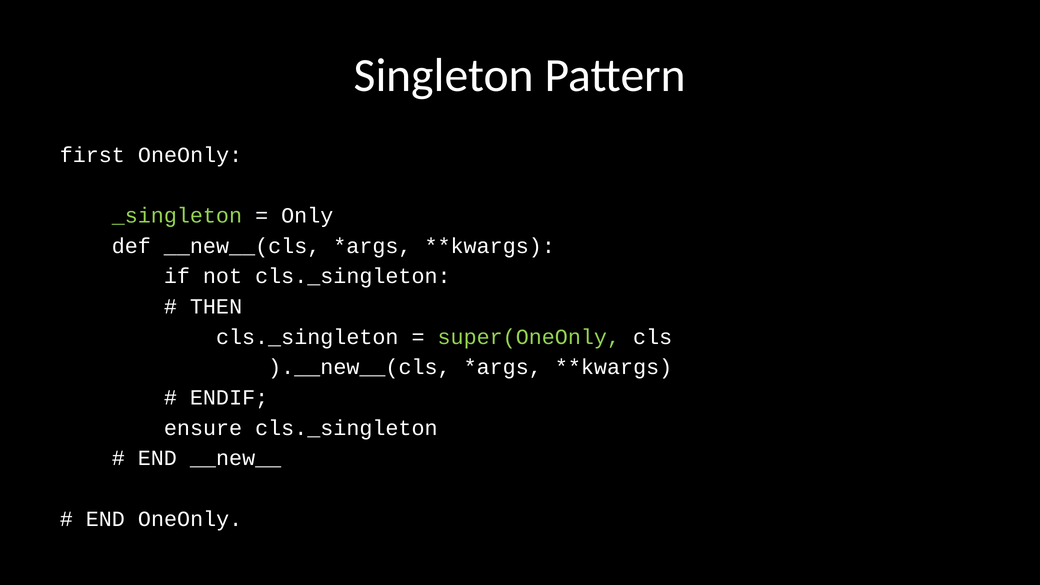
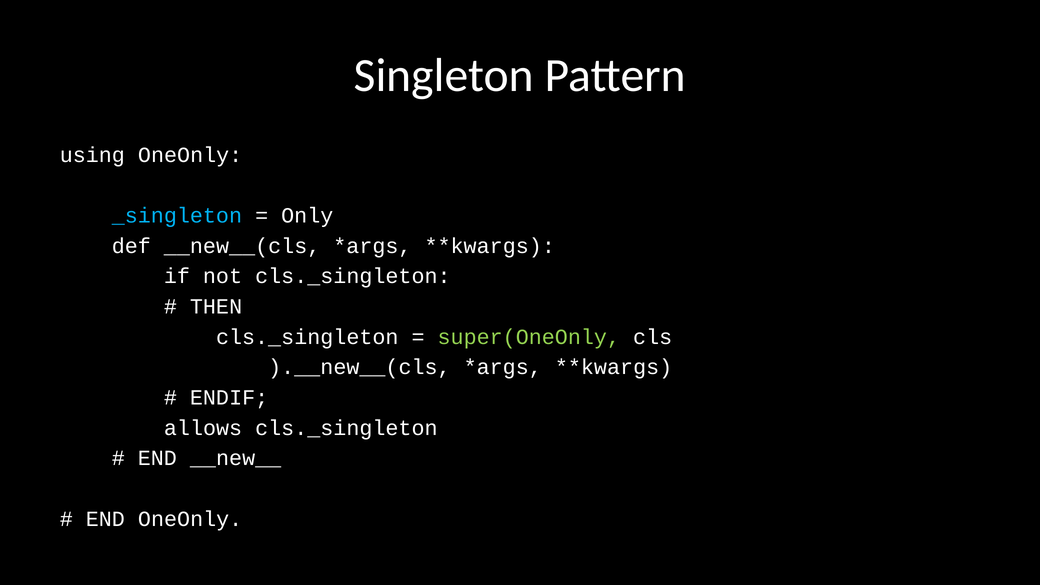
first: first -> using
_singleton colour: light green -> light blue
ensure: ensure -> allows
